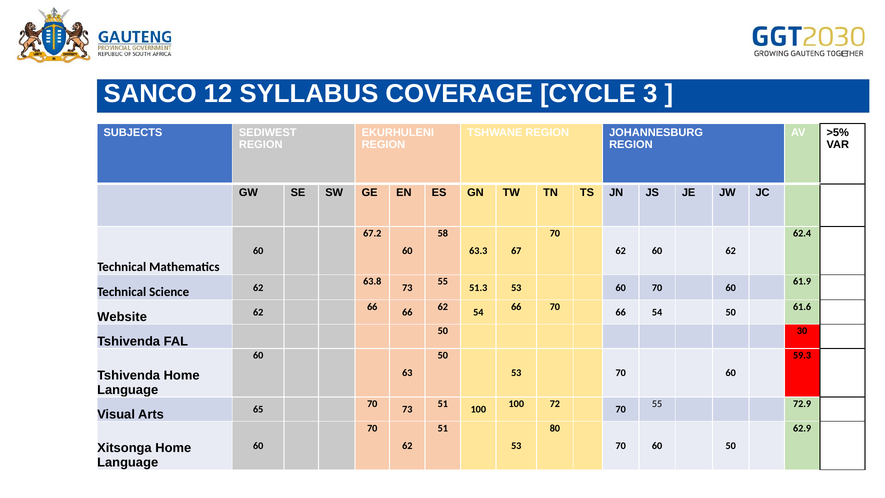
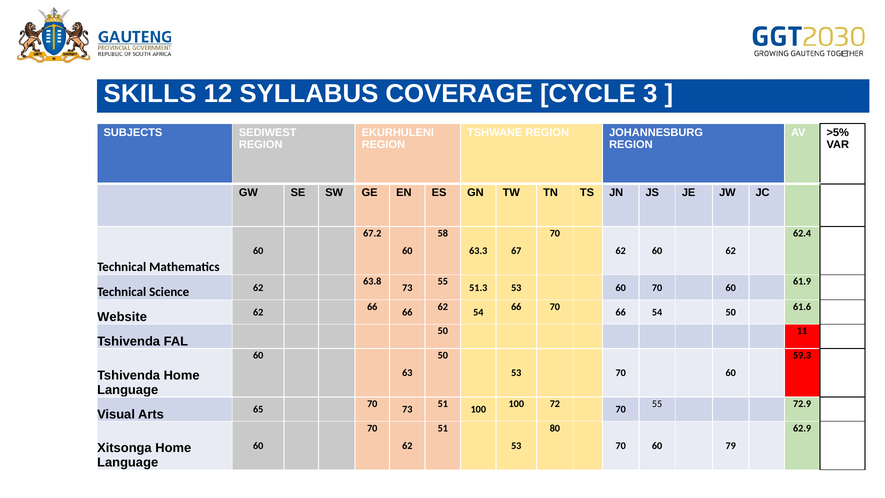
SANCO: SANCO -> SKILLS
30: 30 -> 11
60 50: 50 -> 79
